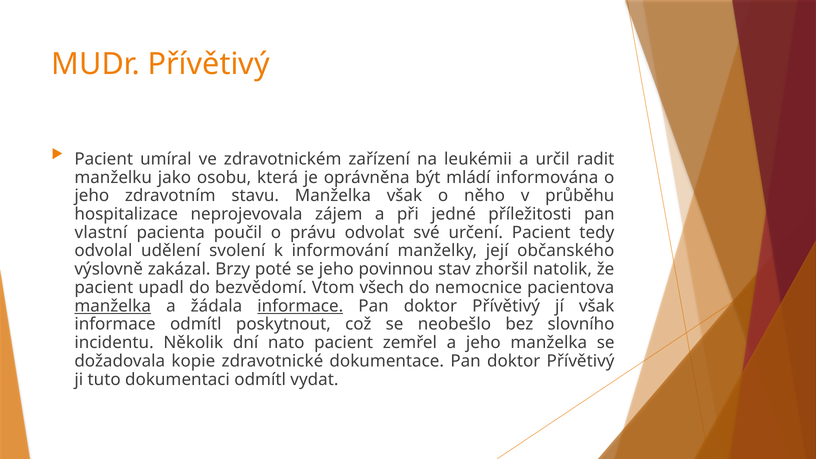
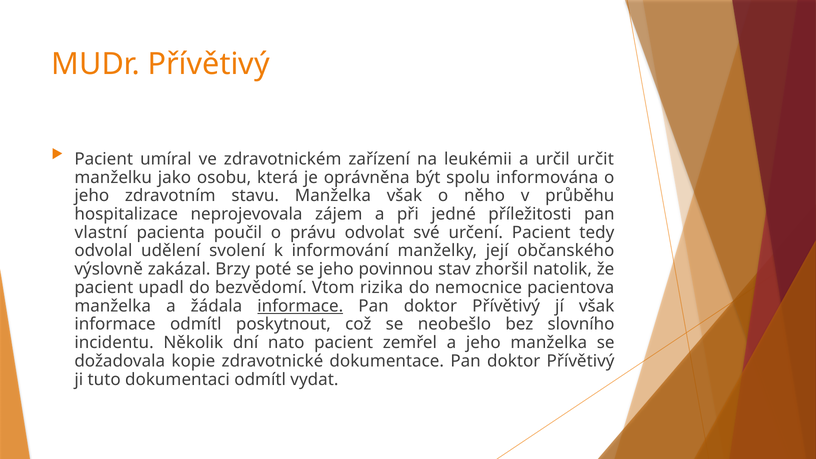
radit: radit -> určit
mládí: mládí -> spolu
všech: všech -> rizika
manželka at (113, 306) underline: present -> none
